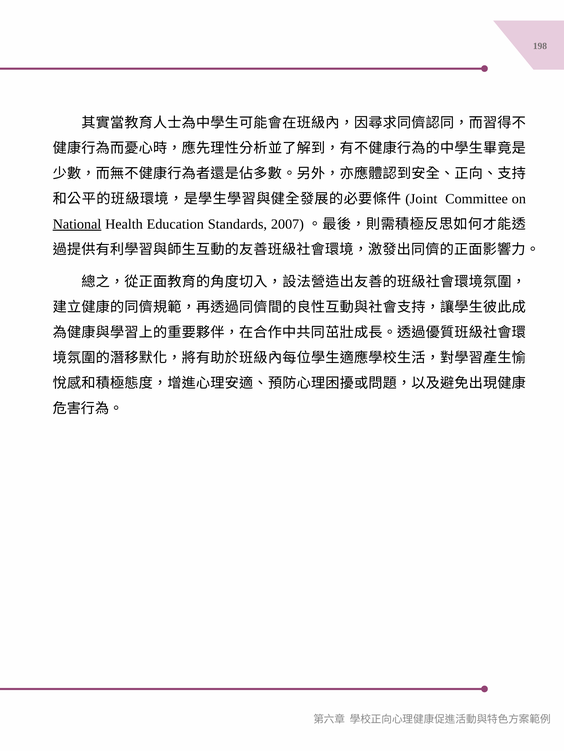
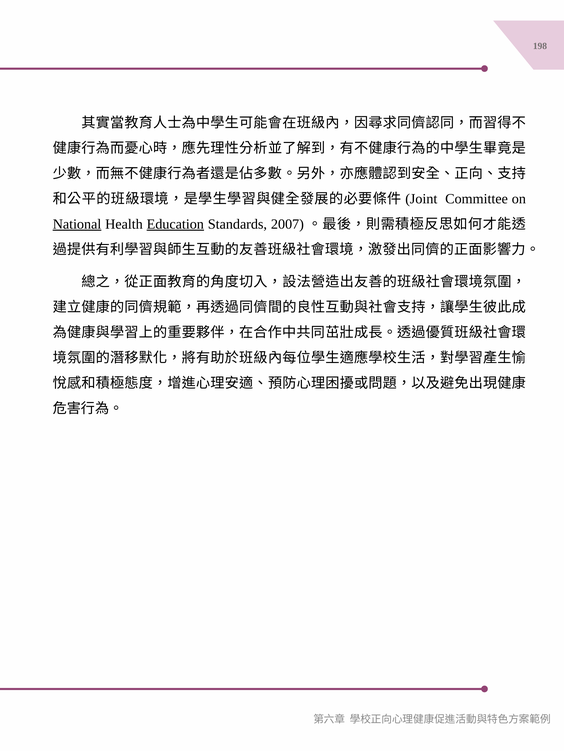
Education underline: none -> present
